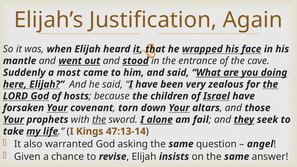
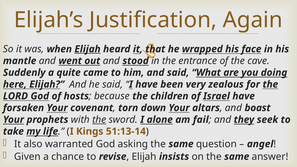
Elijah at (88, 49) underline: none -> present
most: most -> quite
those: those -> boast
47:13-14: 47:13-14 -> 51:13-14
